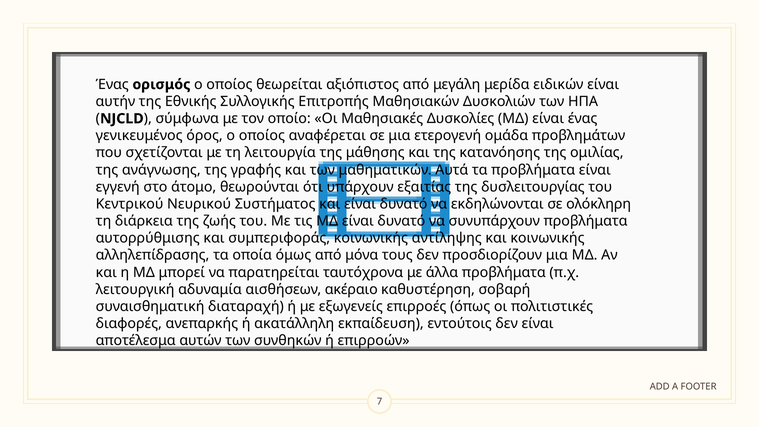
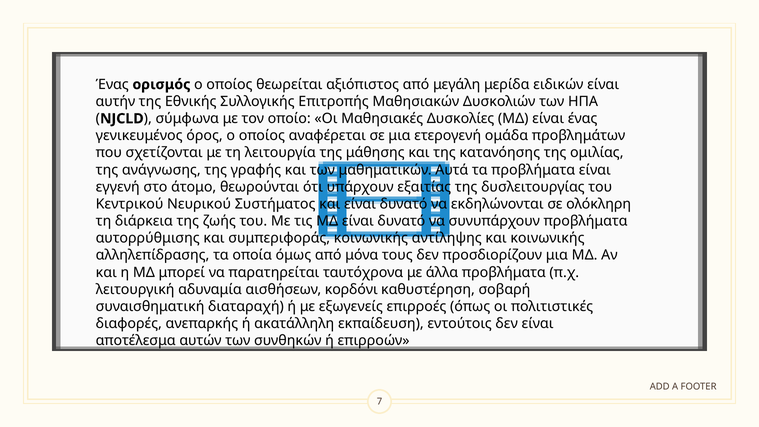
ακέραιο: ακέραιο -> κορδόνι
